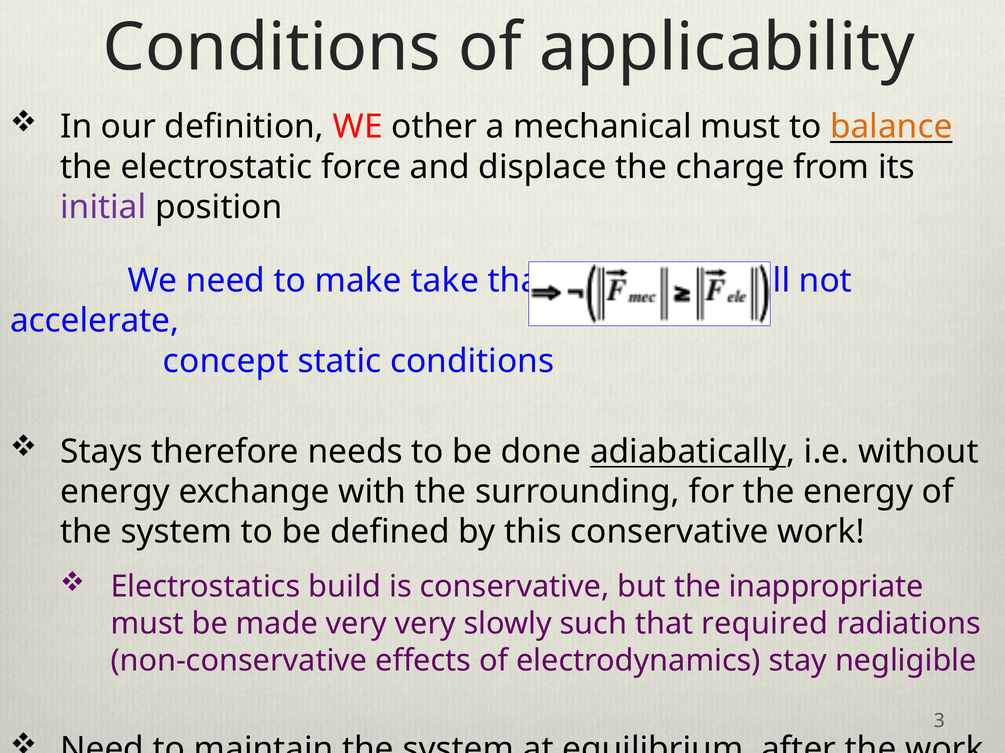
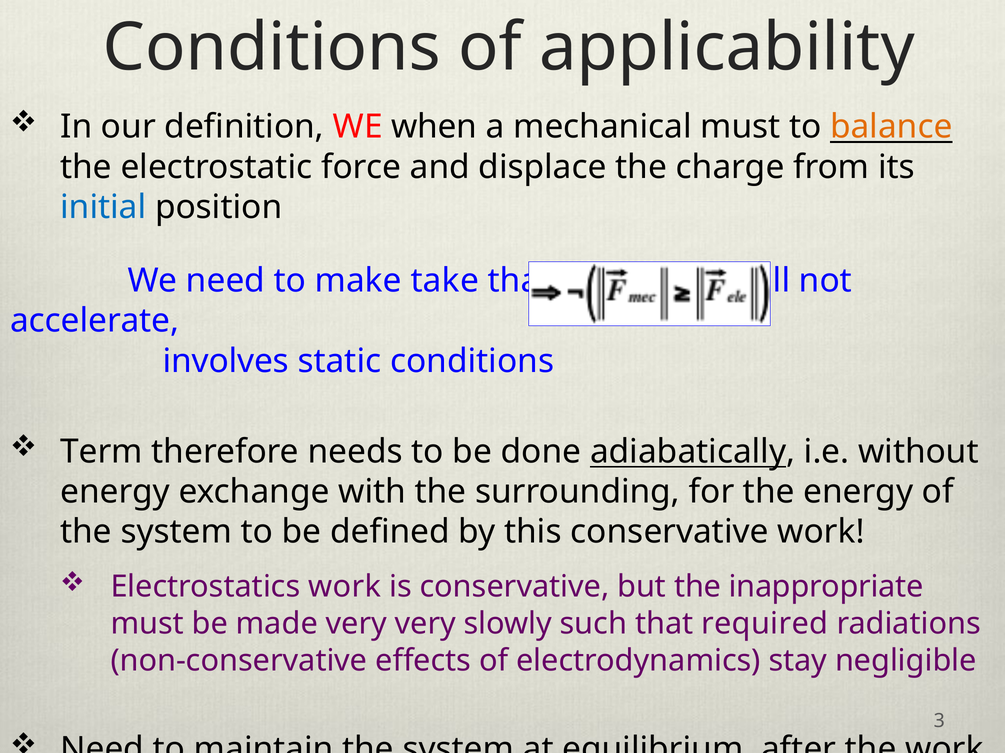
other: other -> when
initial colour: purple -> blue
concept: concept -> involves
Stays: Stays -> Term
Electrostatics build: build -> work
